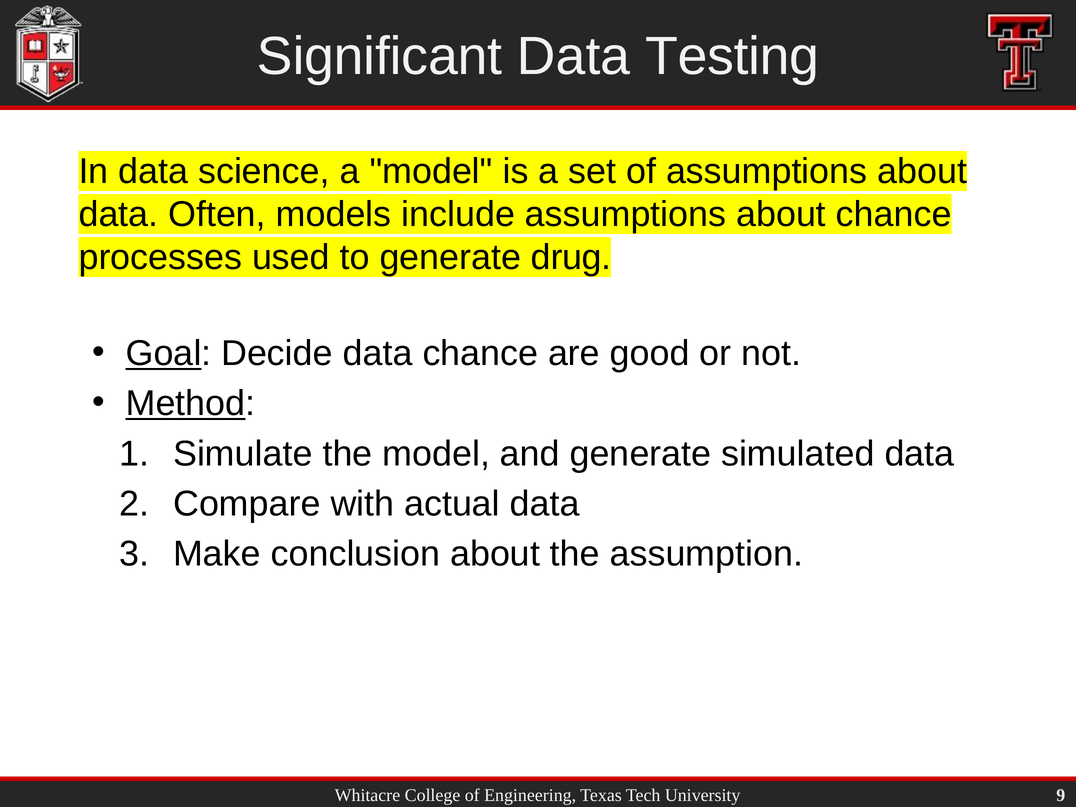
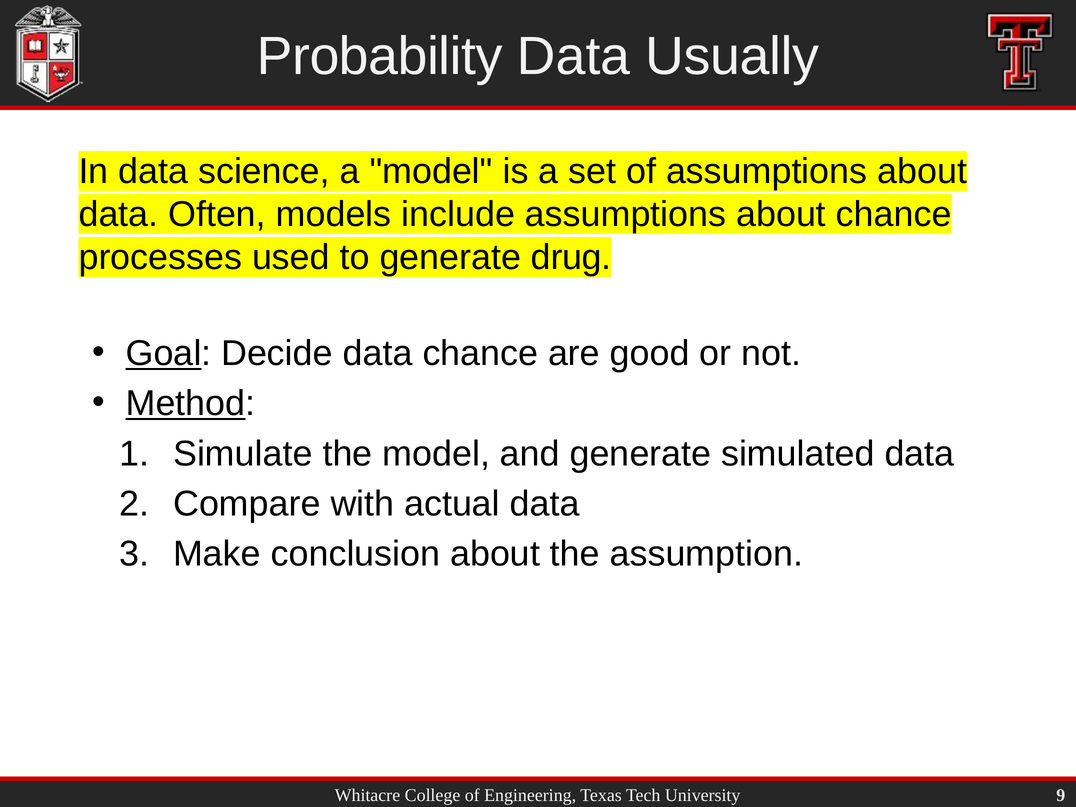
Significant: Significant -> Probability
Testing: Testing -> Usually
